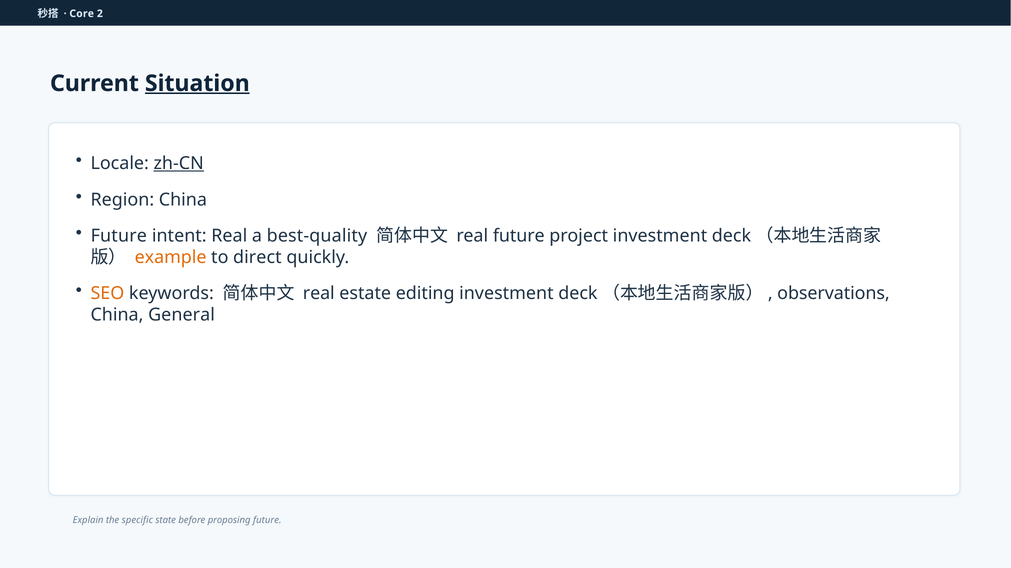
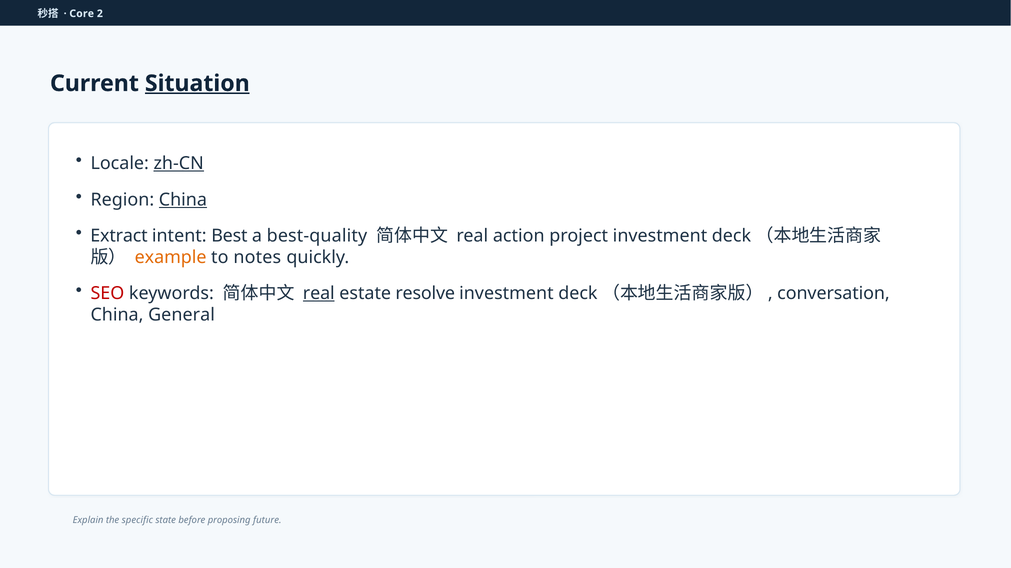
China at (183, 200) underline: none -> present
Future at (119, 236): Future -> Extract
intent Real: Real -> Best
real future: future -> action
direct: direct -> notes
SEO colour: orange -> red
real at (319, 294) underline: none -> present
editing: editing -> resolve
observations: observations -> conversation
